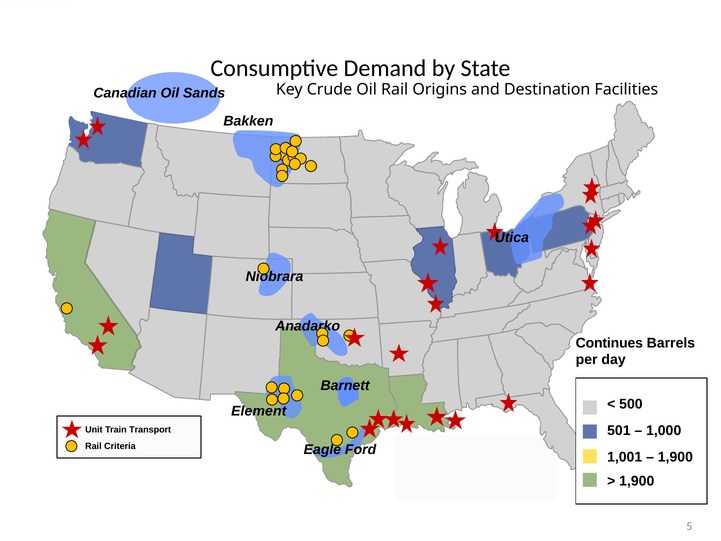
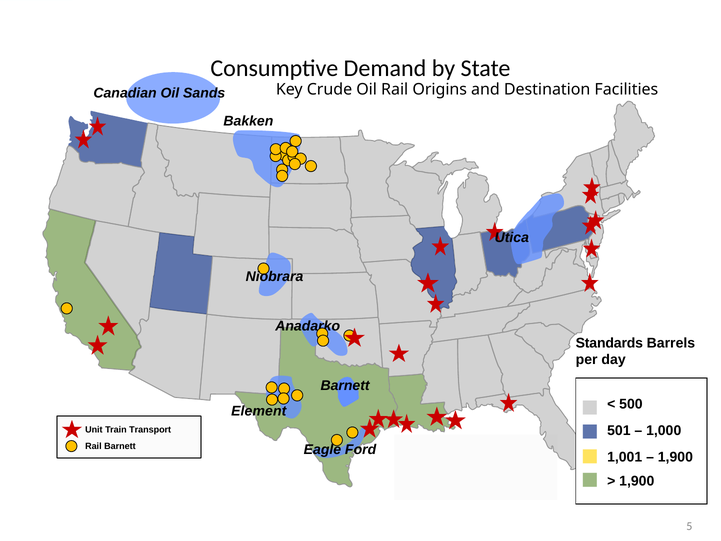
Continues: Continues -> Standards
Rail Criteria: Criteria -> Barnett
